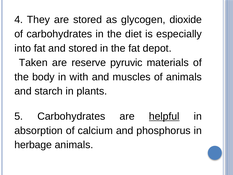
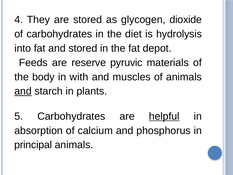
especially: especially -> hydrolysis
Taken: Taken -> Feeds
and at (23, 91) underline: none -> present
herbage: herbage -> principal
